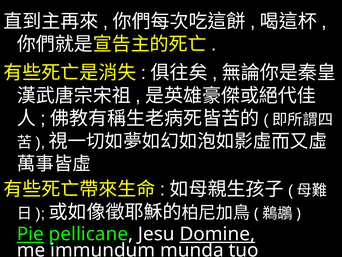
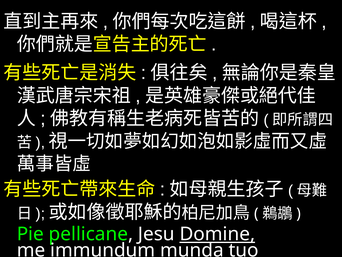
Pie underline: present -> none
